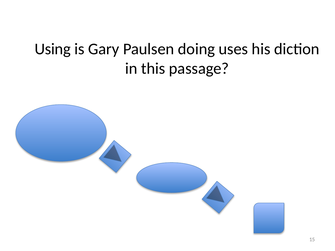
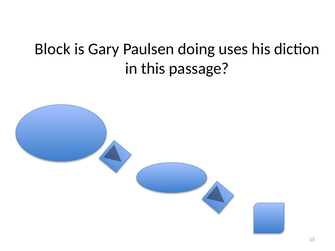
Using: Using -> Block
